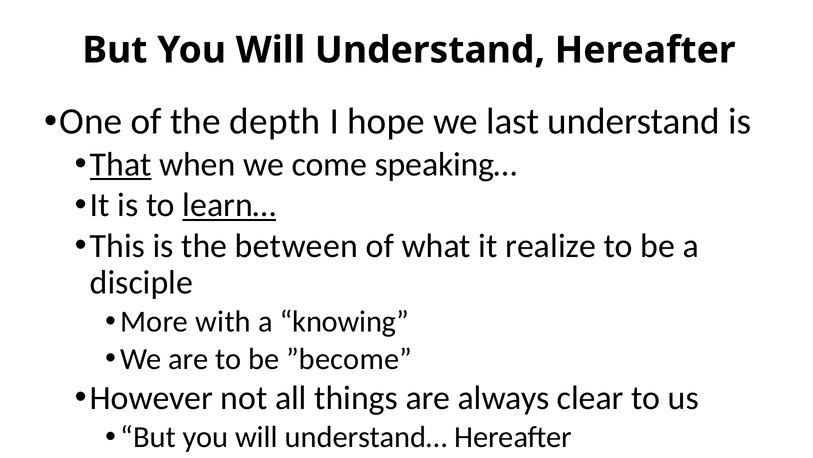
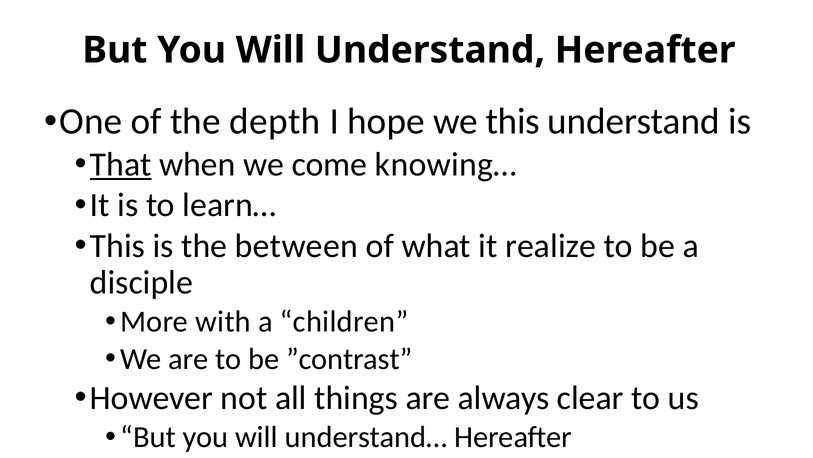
we last: last -> this
speaking…: speaking… -> knowing…
learn… underline: present -> none
knowing: knowing -> children
”become: ”become -> ”contrast
